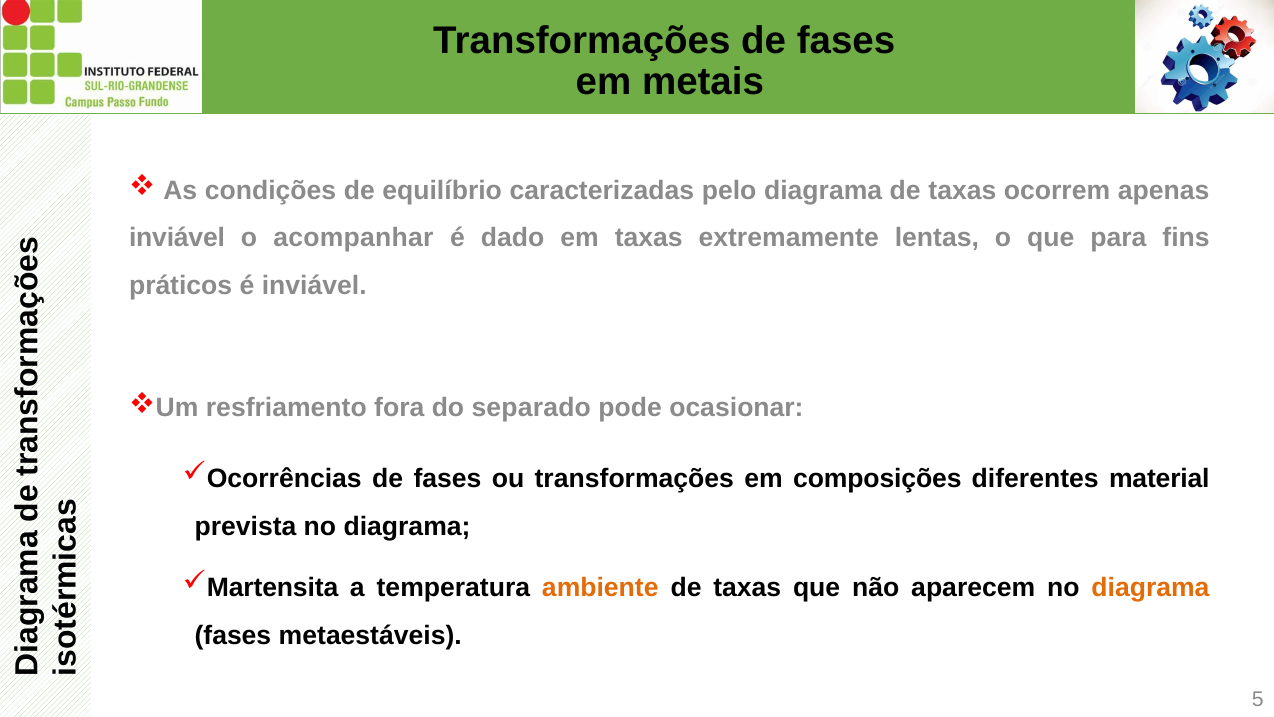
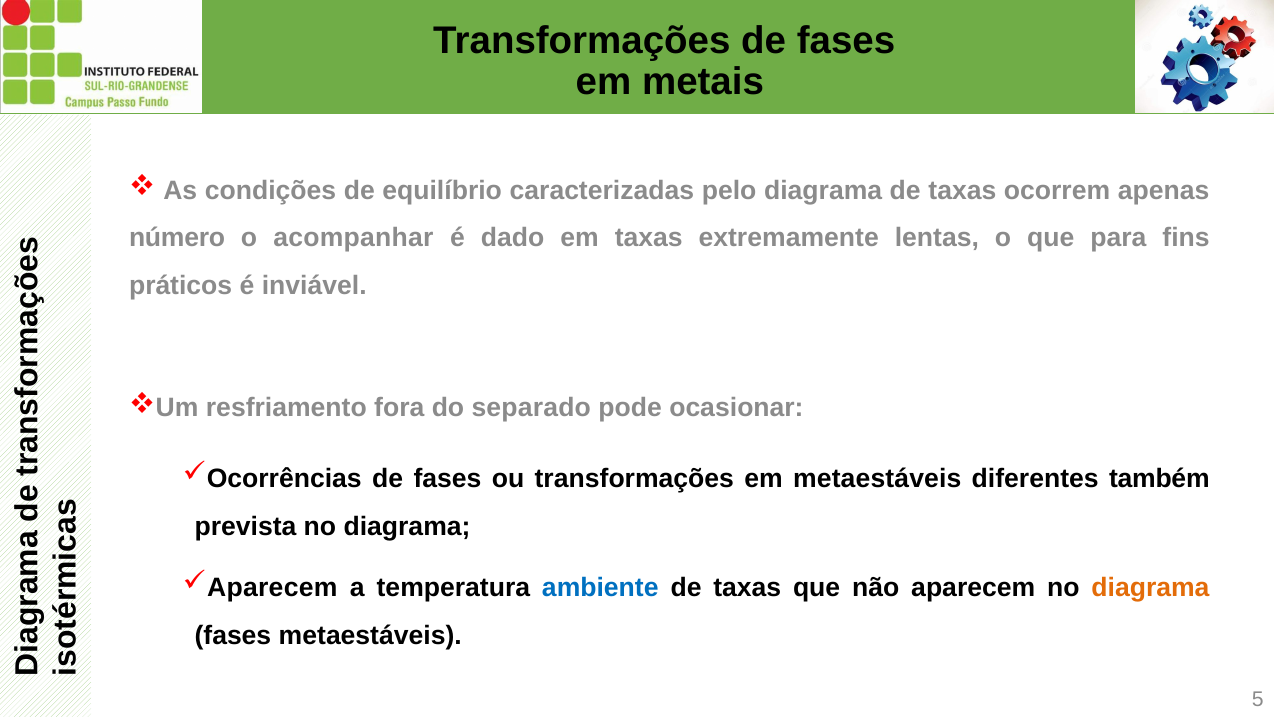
inviável at (177, 238): inviável -> número
em composições: composições -> metaestáveis
material: material -> também
Martensita at (273, 587): Martensita -> Aparecem
ambiente colour: orange -> blue
